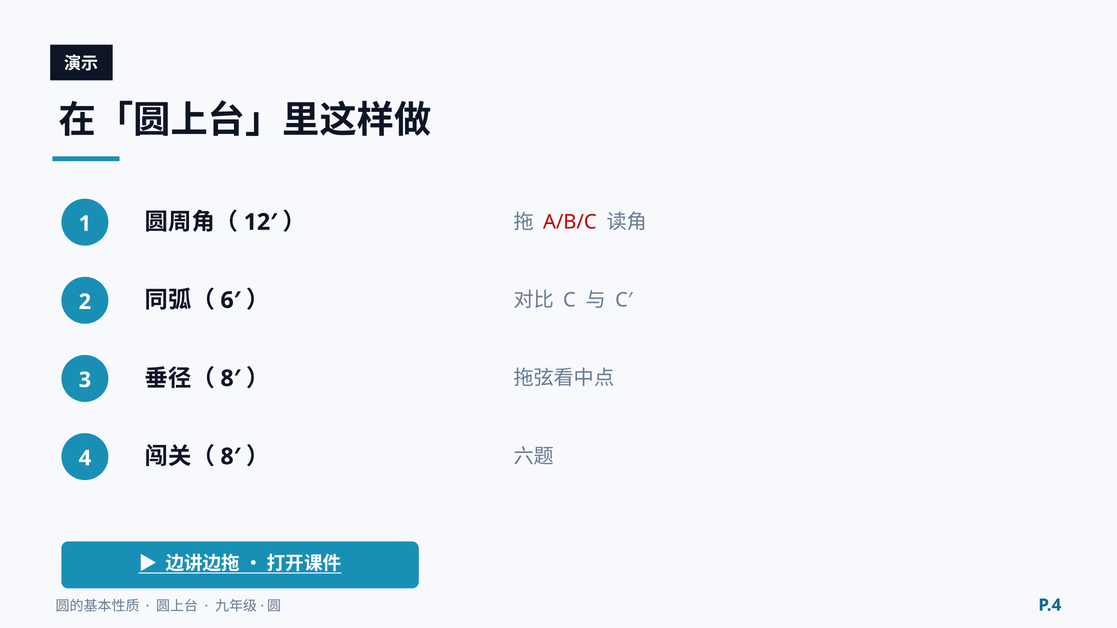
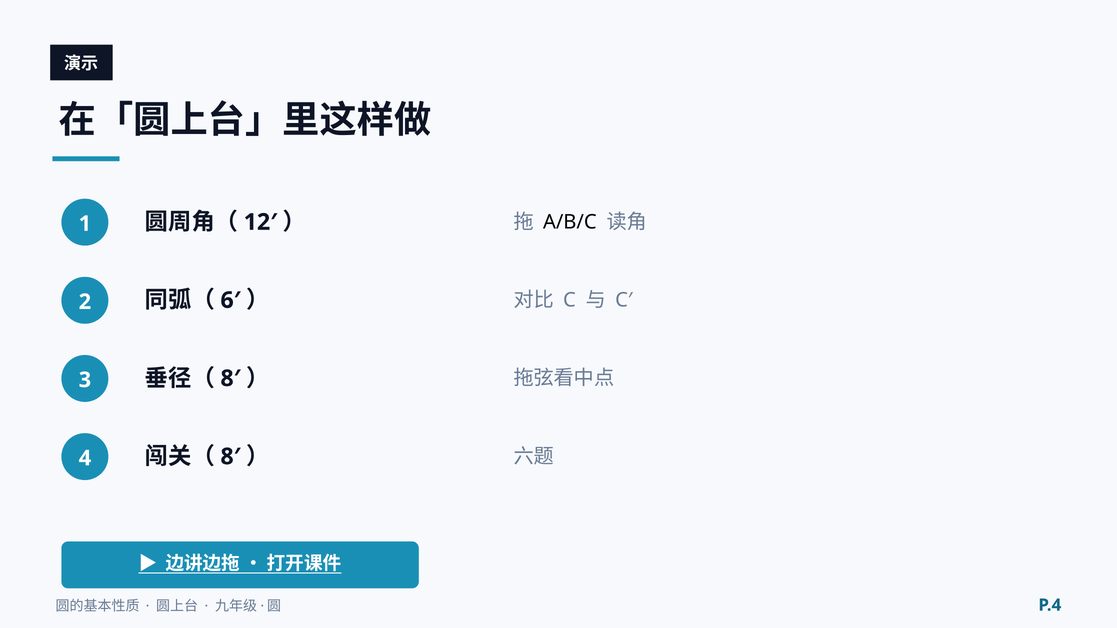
A/B/C colour: red -> black
